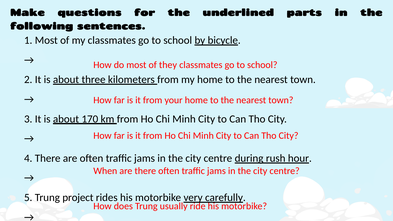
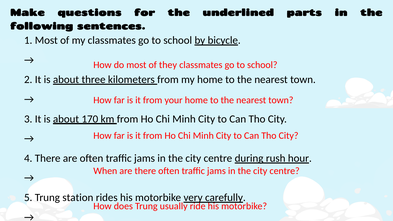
project: project -> station
